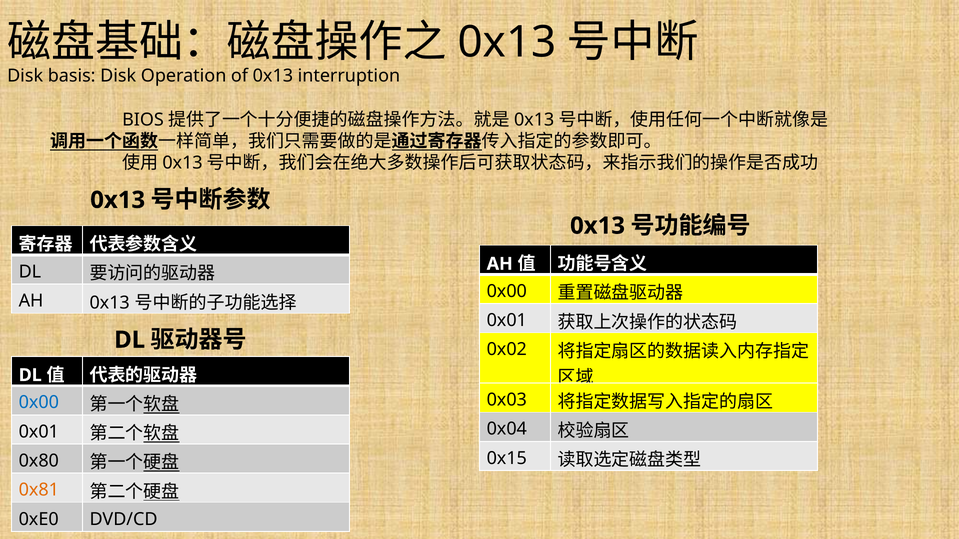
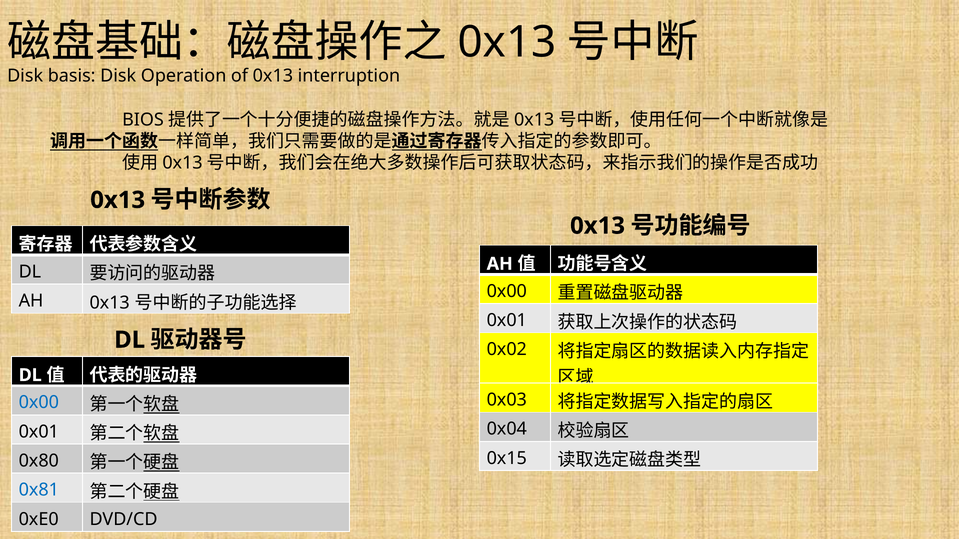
0x81 colour: orange -> blue
